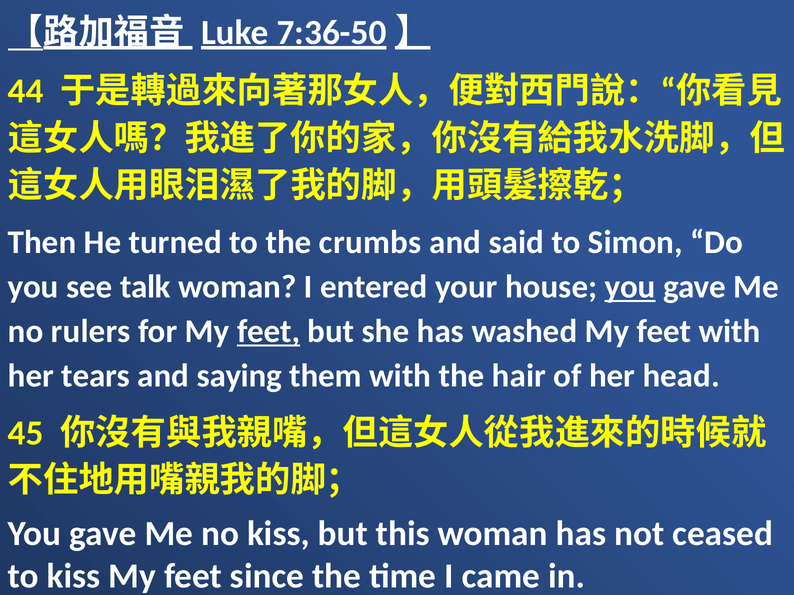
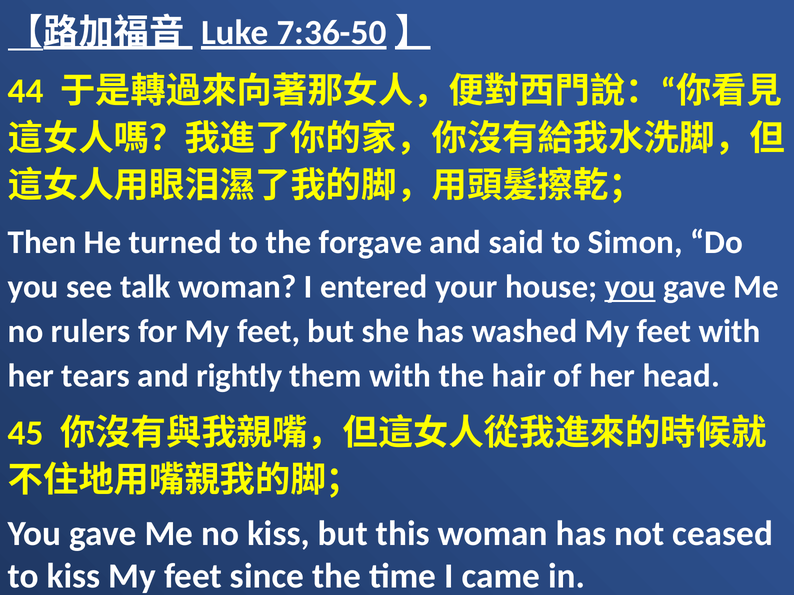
crumbs: crumbs -> forgave
feet at (269, 332) underline: present -> none
saying: saying -> rightly
